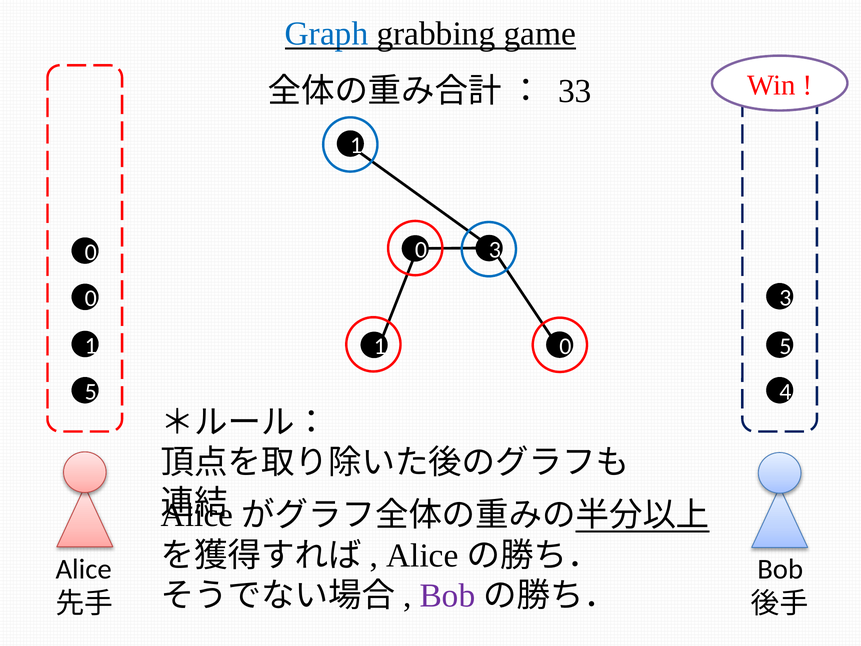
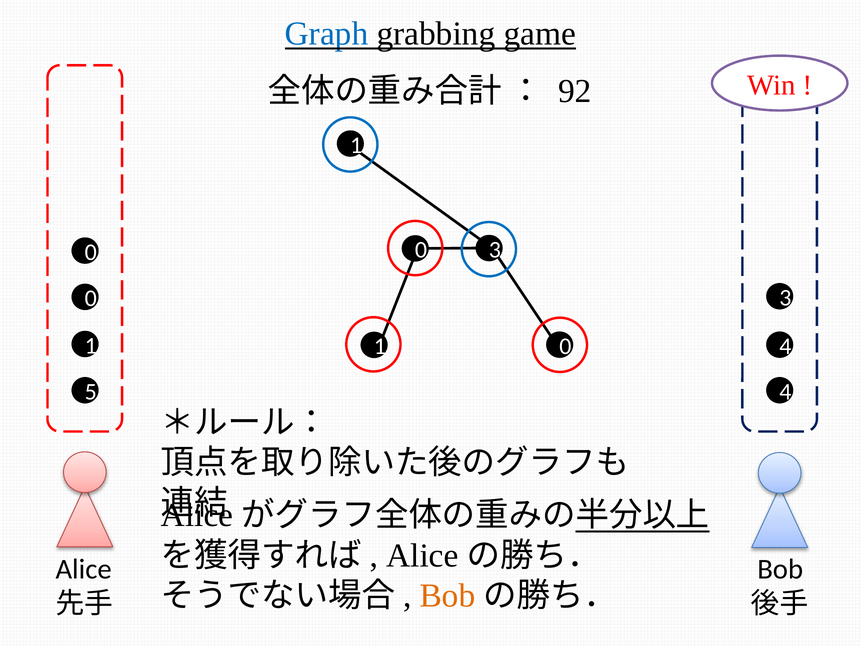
33: 33 -> 92
5 at (785, 346): 5 -> 4
Bob at (448, 596) colour: purple -> orange
